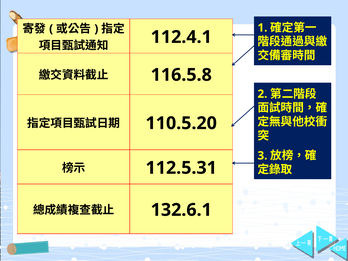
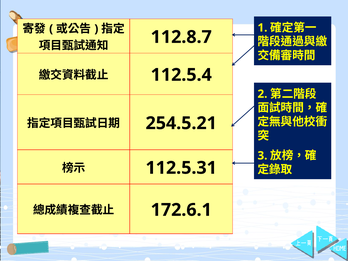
112.4.1: 112.4.1 -> 112.8.7
116.5.8: 116.5.8 -> 112.5.4
110.5.20: 110.5.20 -> 254.5.21
132.6.1: 132.6.1 -> 172.6.1
